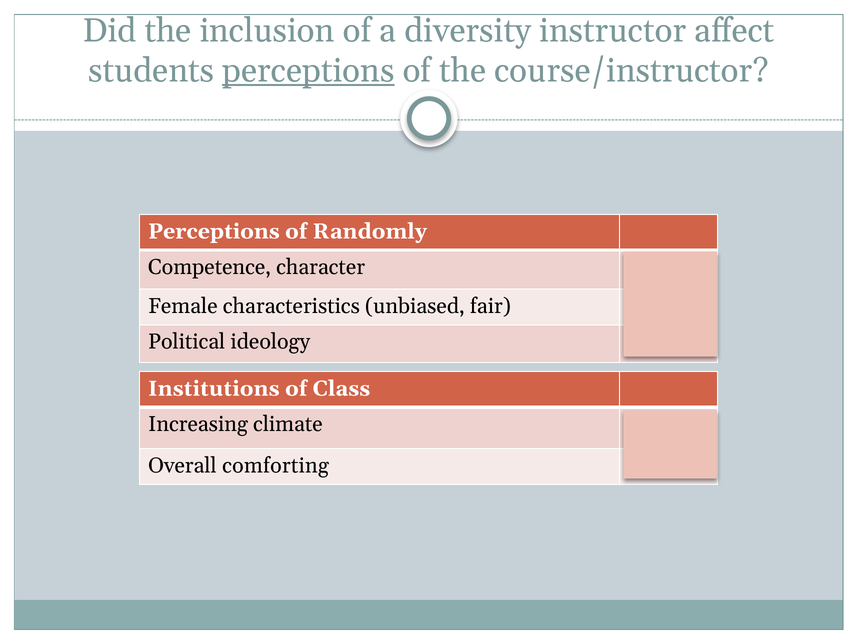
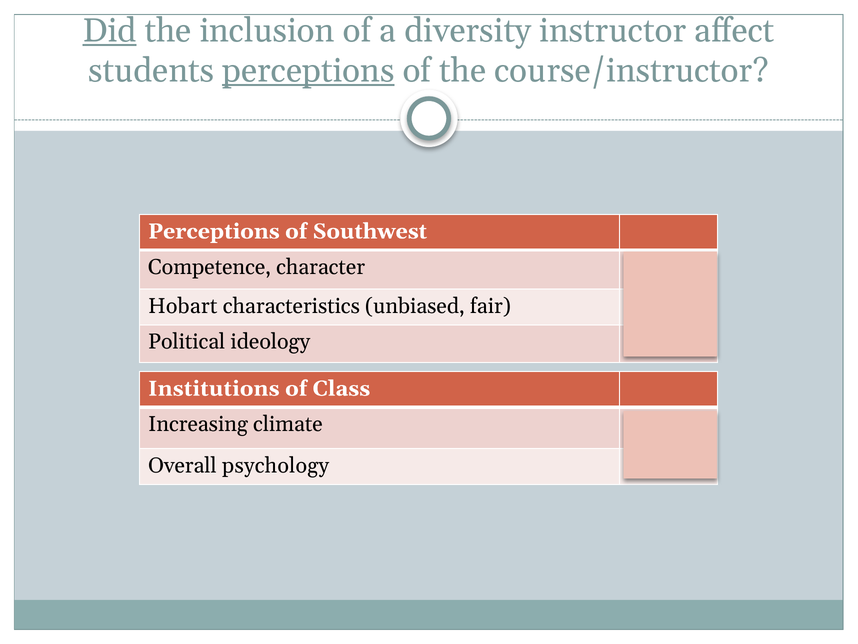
Did underline: none -> present
Randomly: Randomly -> Southwest
Female: Female -> Hobart
comforting: comforting -> psychology
